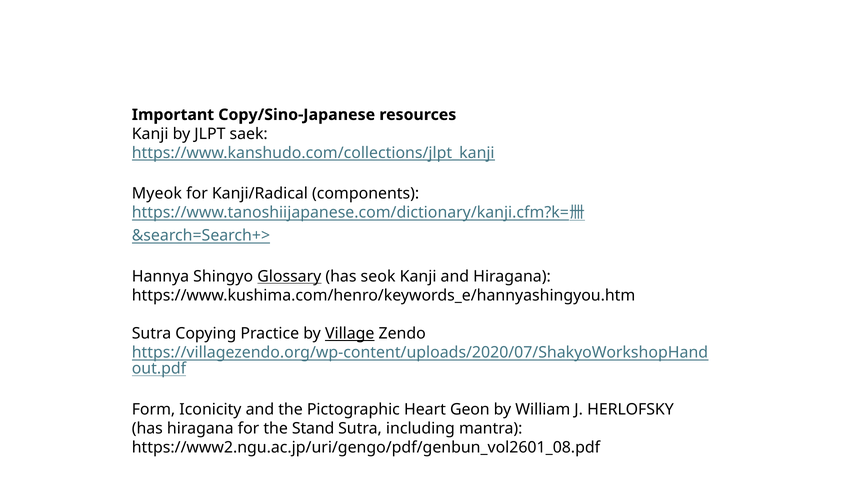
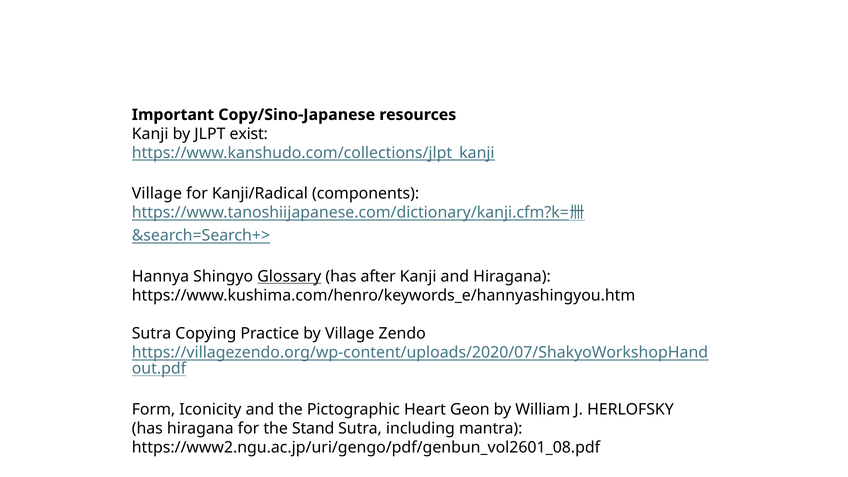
saek: saek -> exist
Myeok at (157, 194): Myeok -> Village
seok: seok -> after
Village at (350, 334) underline: present -> none
